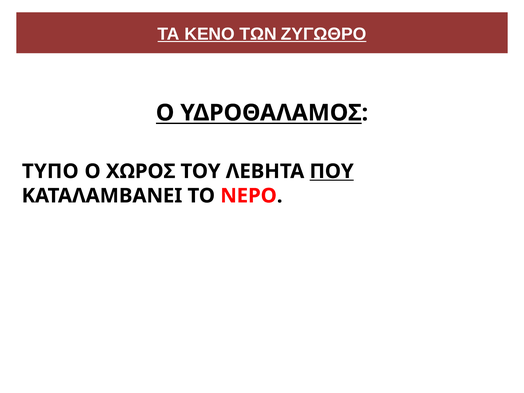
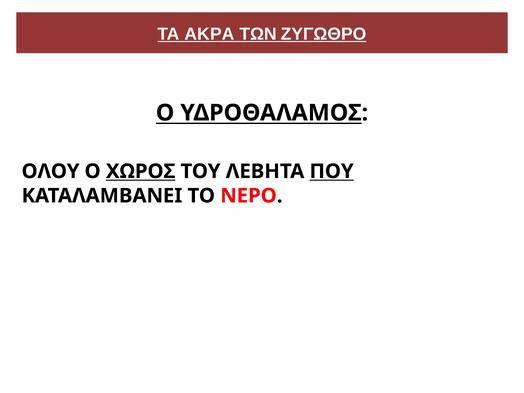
ΚΕΝΟ: ΚΕΝΟ -> ΑΚΡΑ
ΤΥΠΟ: ΤΥΠΟ -> ΟΛΟΥ
ΧΩΡΟΣ underline: none -> present
